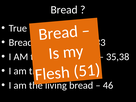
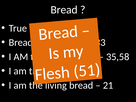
35,38: 35,38 -> 35,58
46: 46 -> 21
